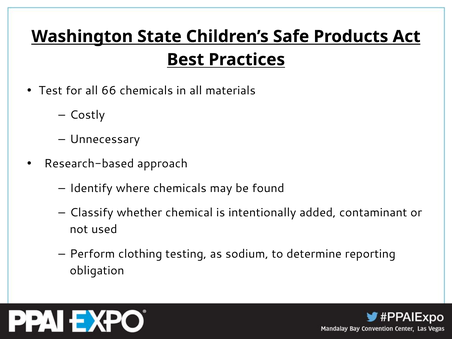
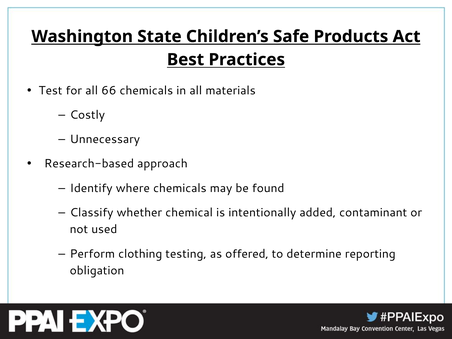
sodium: sodium -> offered
